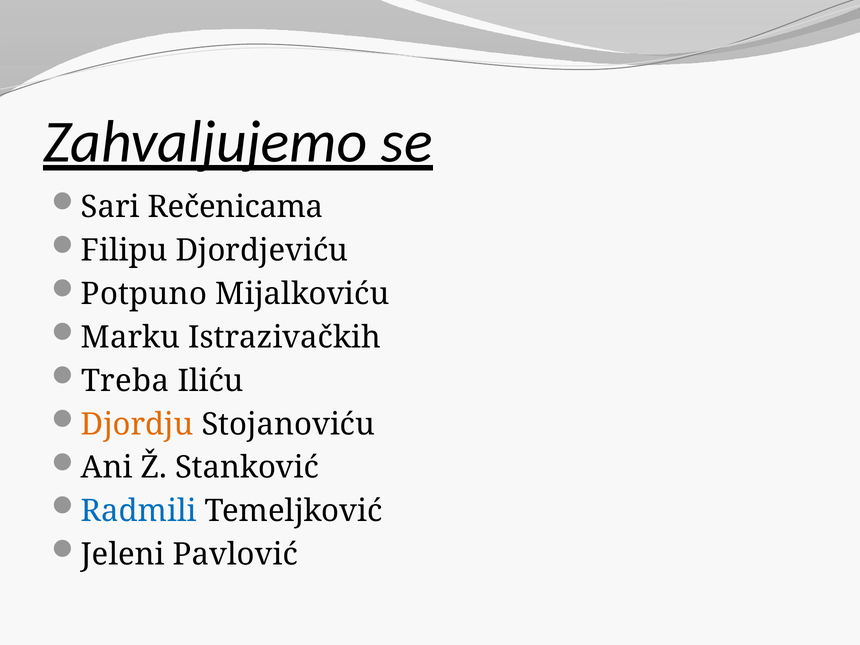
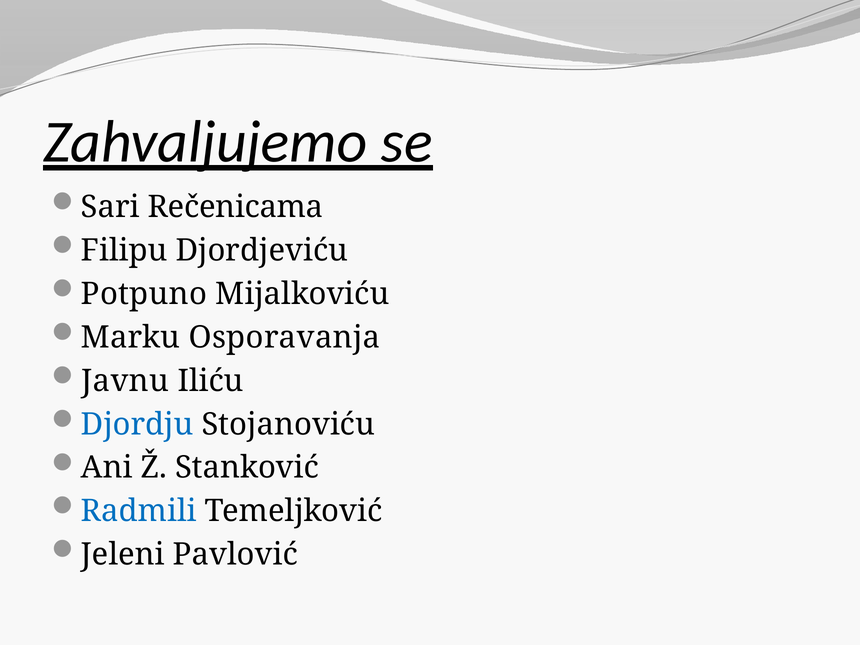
Istrazivačkih: Istrazivačkih -> Osporavanja
Treba: Treba -> Javnu
Djordju colour: orange -> blue
